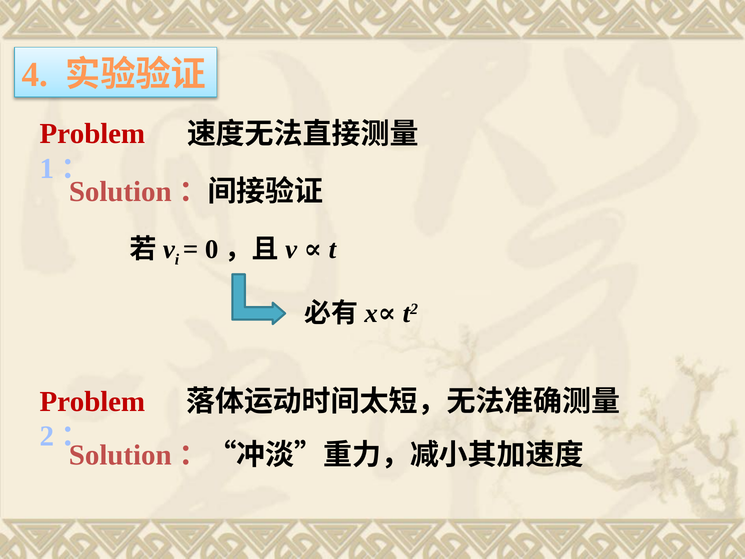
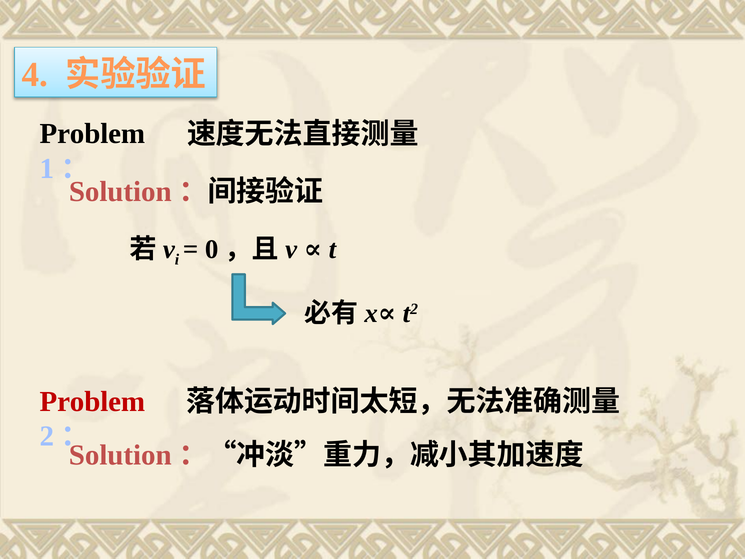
Problem at (92, 134) colour: red -> black
